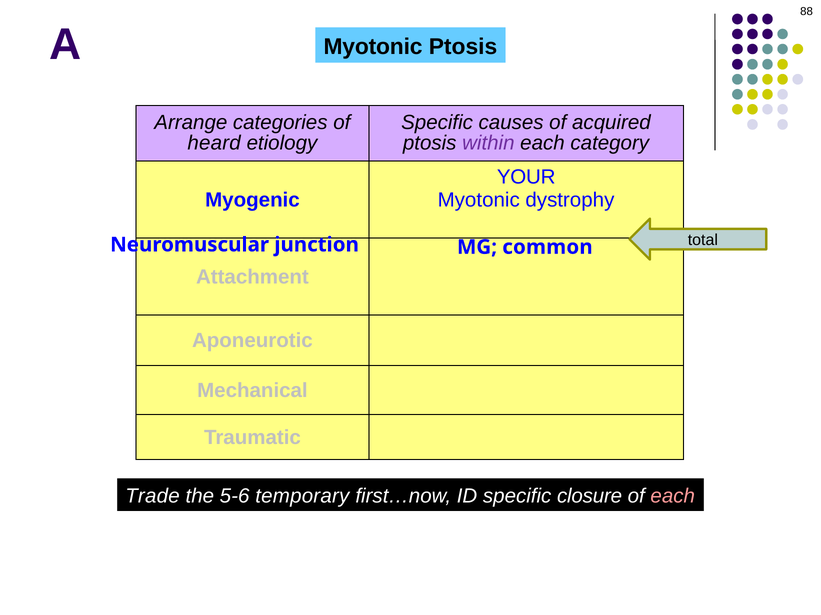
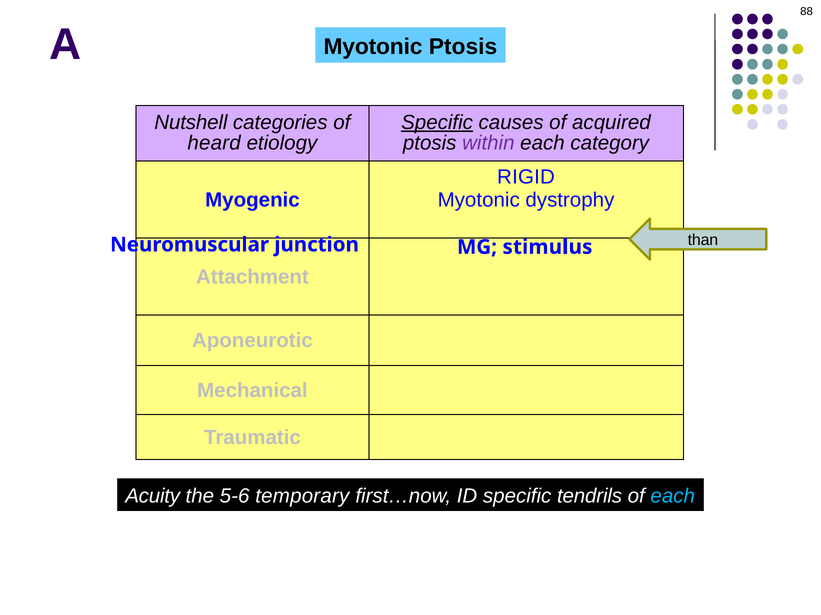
Arrange: Arrange -> Nutshell
Specific at (437, 122) underline: none -> present
YOUR: YOUR -> RIGID
total: total -> than
common: common -> stimulus
Trade: Trade -> Acuity
closure: closure -> tendrils
each at (673, 497) colour: pink -> light blue
